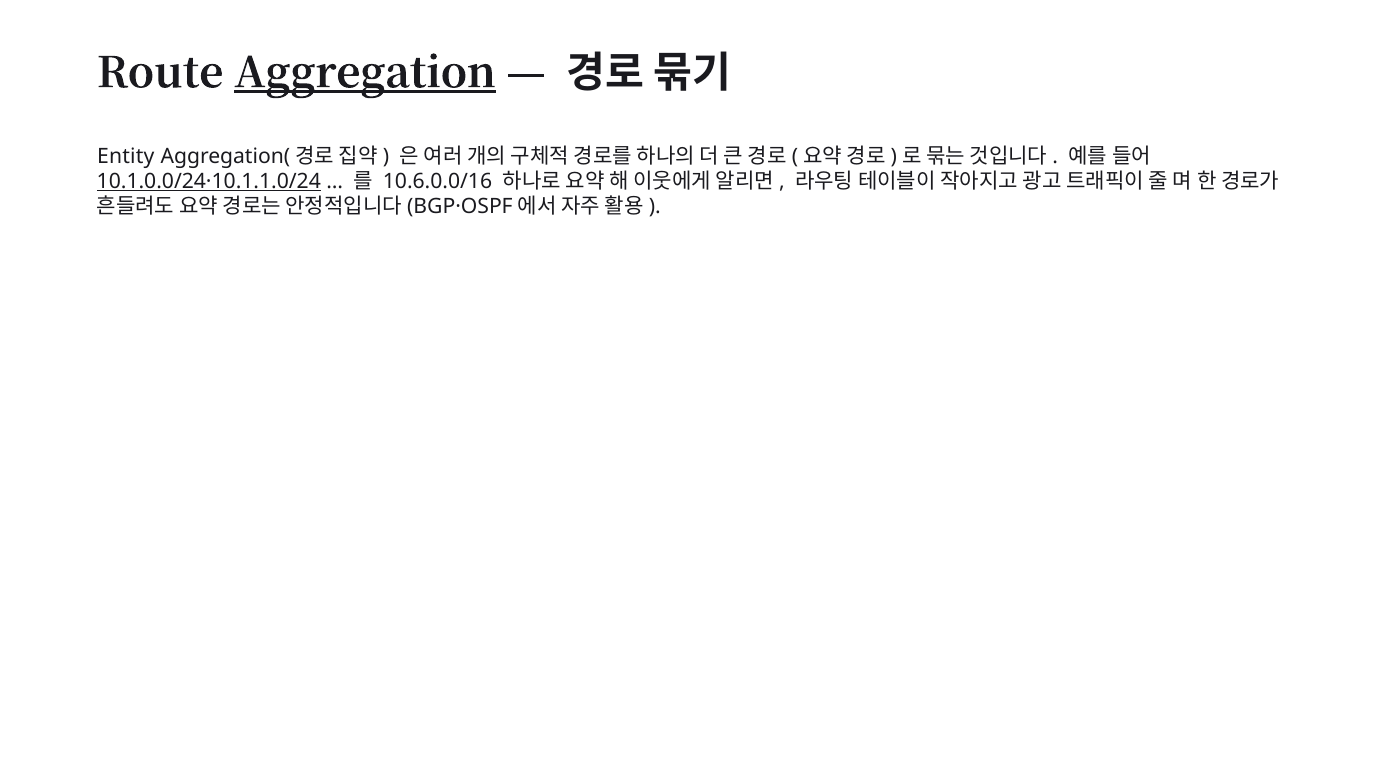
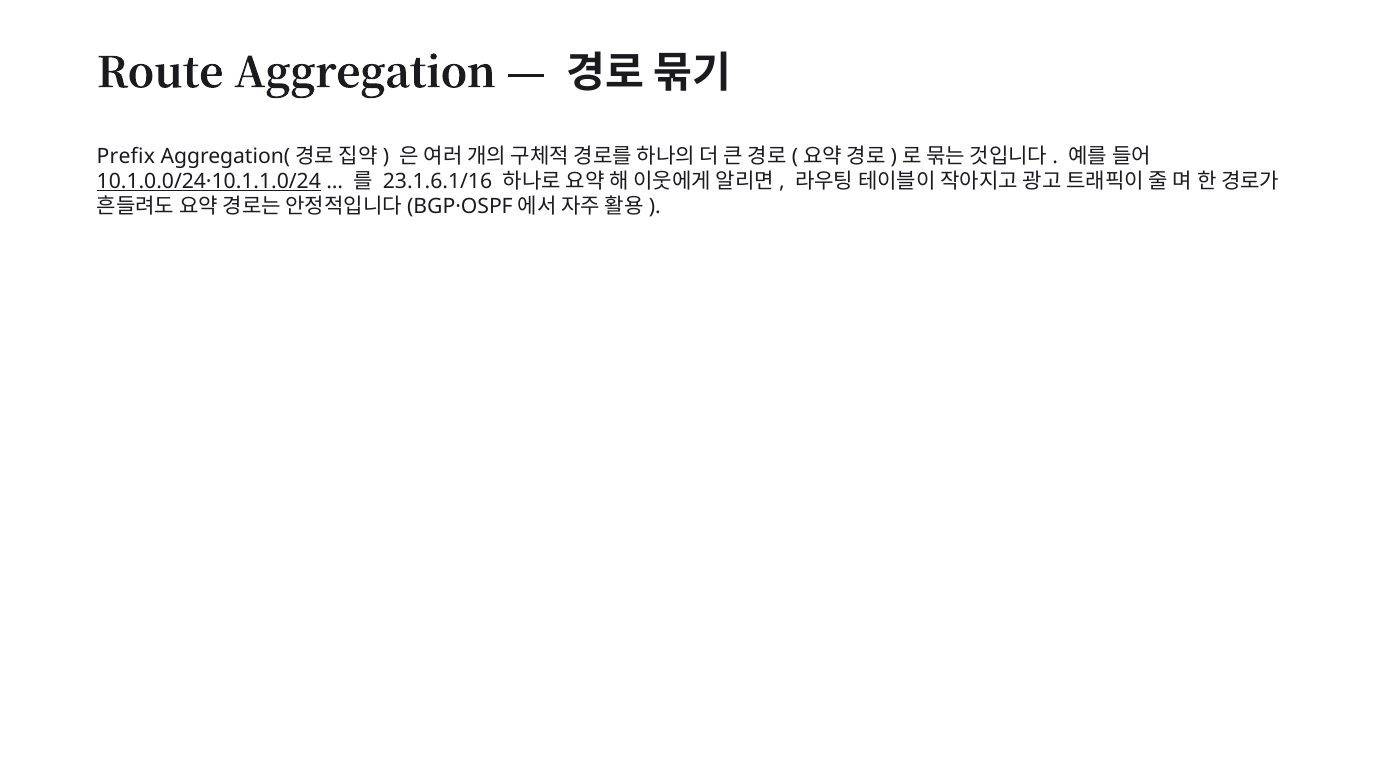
Aggregation underline: present -> none
Entity: Entity -> Prefix
10.6.0.0/16: 10.6.0.0/16 -> 23.1.6.1/16
